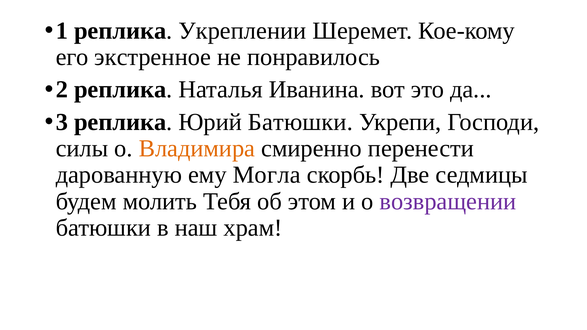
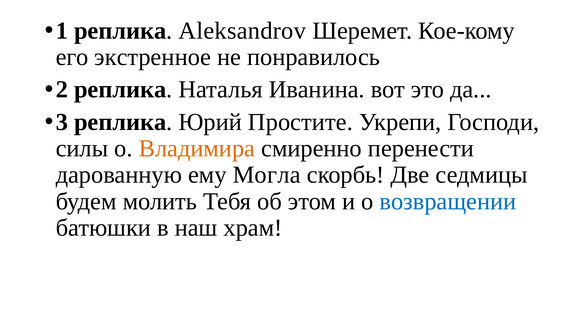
Укреплении: Укреплении -> Aleksandrov
Юрий Батюшки: Батюшки -> Простите
возвращении colour: purple -> blue
